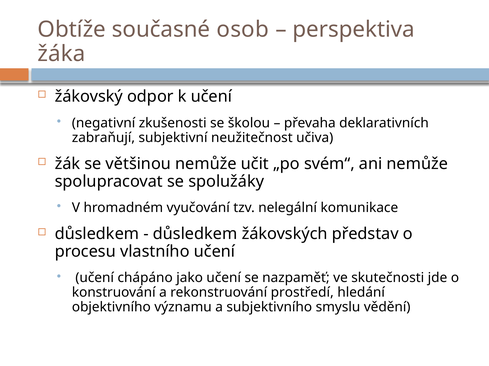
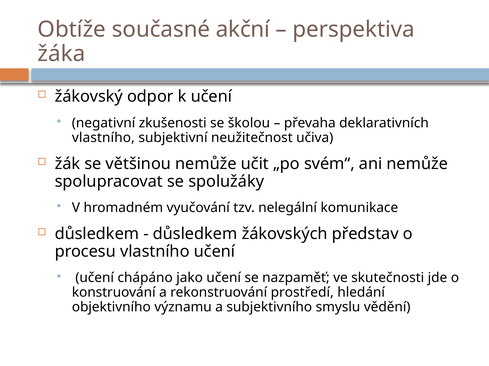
osob: osob -> akční
zabraňují at (103, 138): zabraňují -> vlastního
